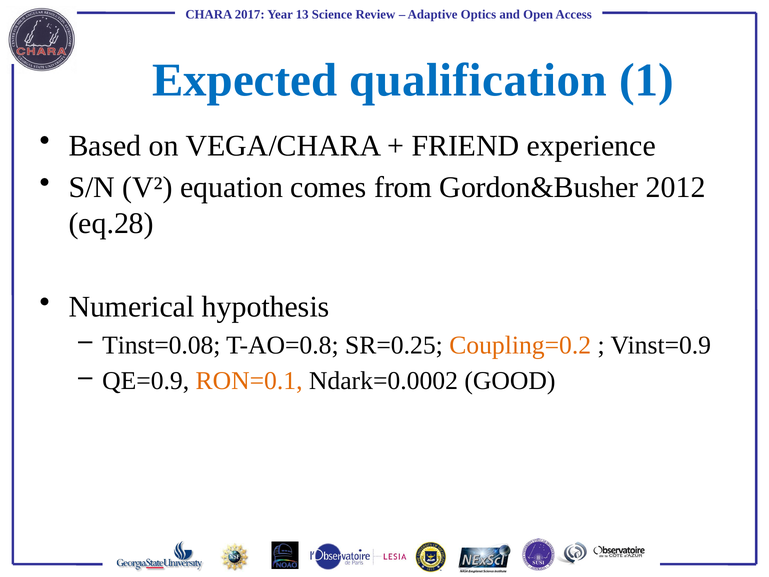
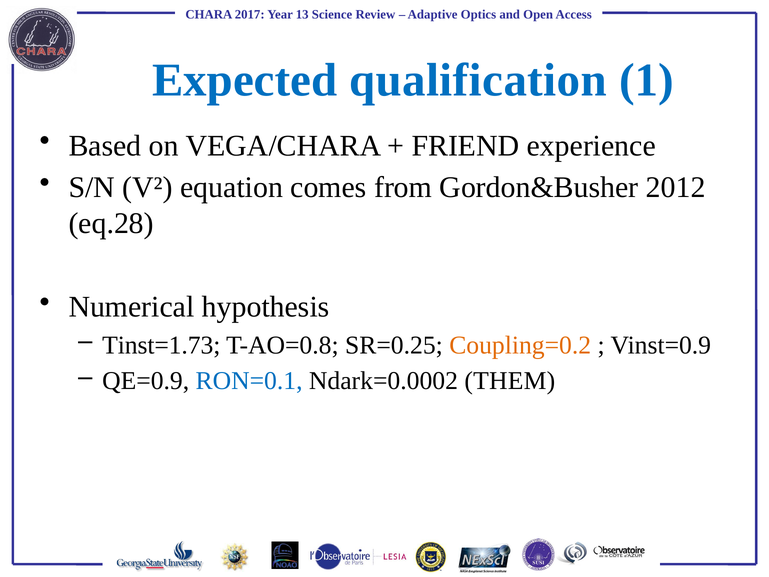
Tinst=0.08: Tinst=0.08 -> Tinst=1.73
RON=0.1 colour: orange -> blue
GOOD: GOOD -> THEM
